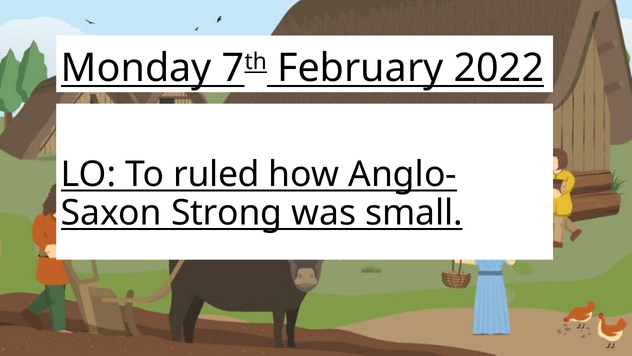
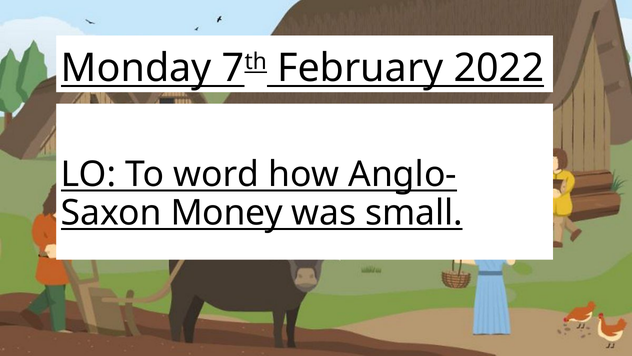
ruled: ruled -> word
Strong: Strong -> Money
